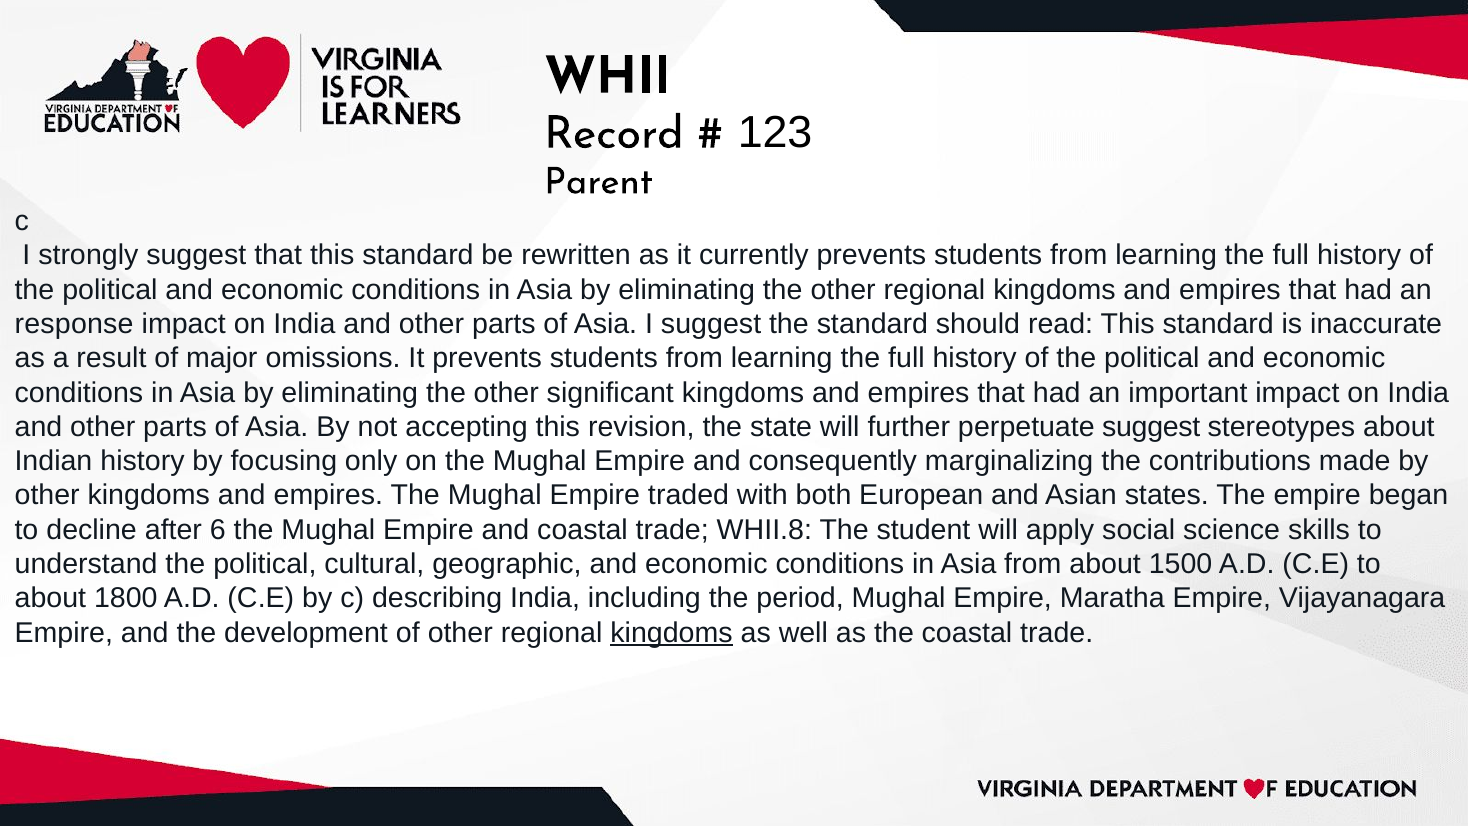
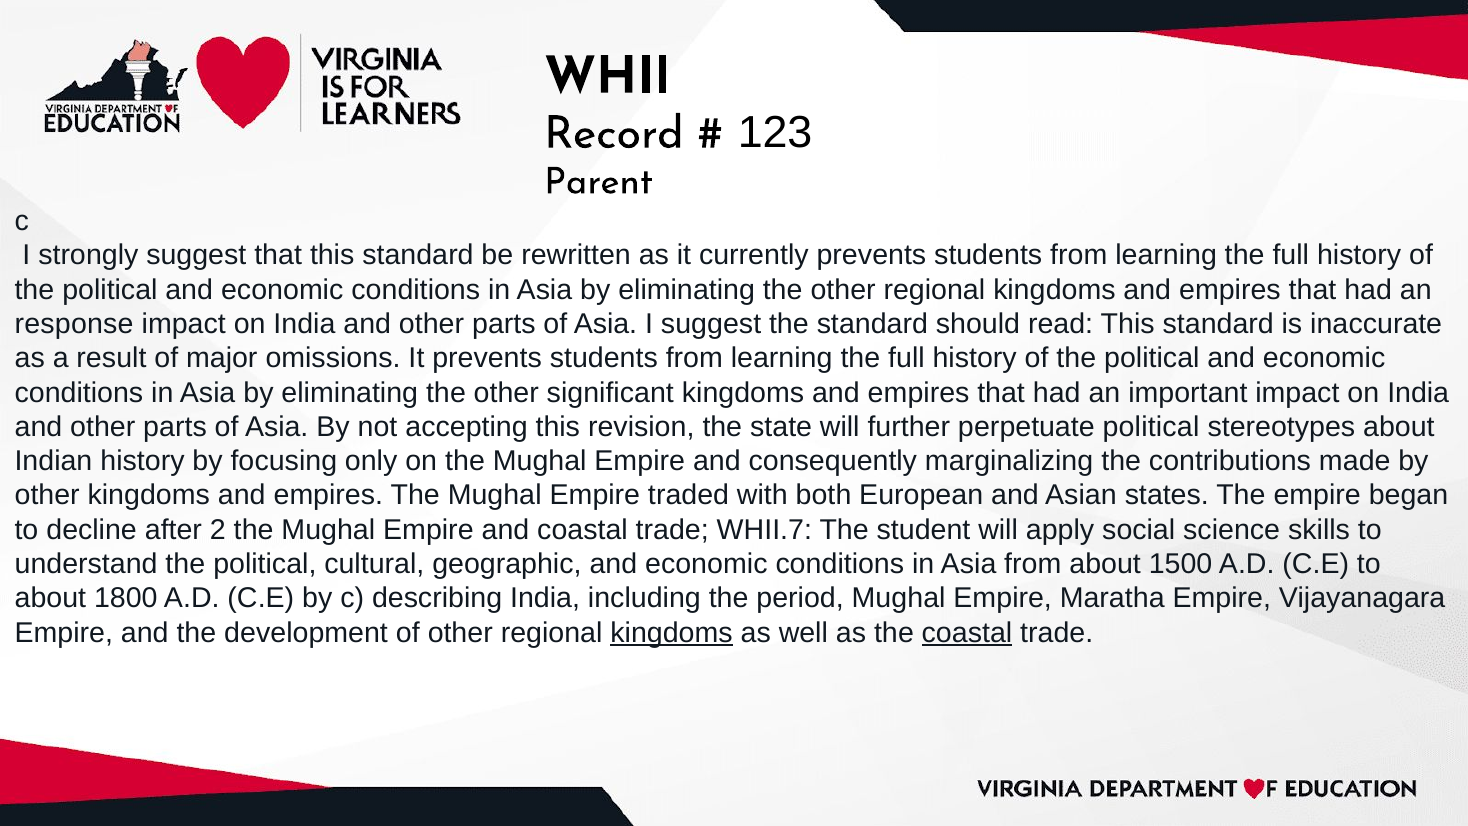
perpetuate suggest: suggest -> political
6: 6 -> 2
WHII.8: WHII.8 -> WHII.7
coastal at (967, 632) underline: none -> present
